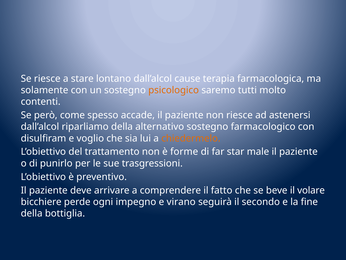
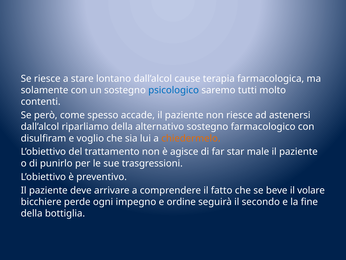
psicologico colour: orange -> blue
forme: forme -> agisce
virano: virano -> ordine
